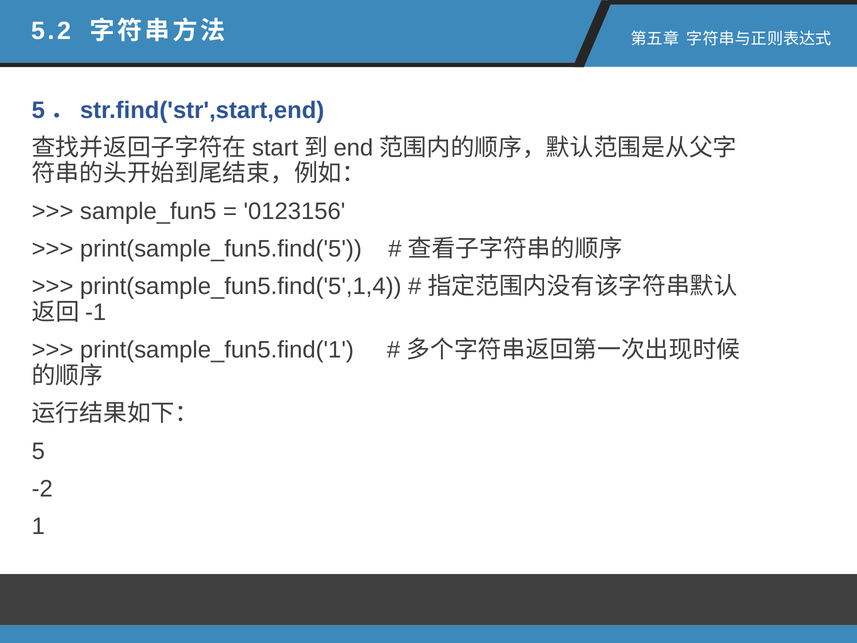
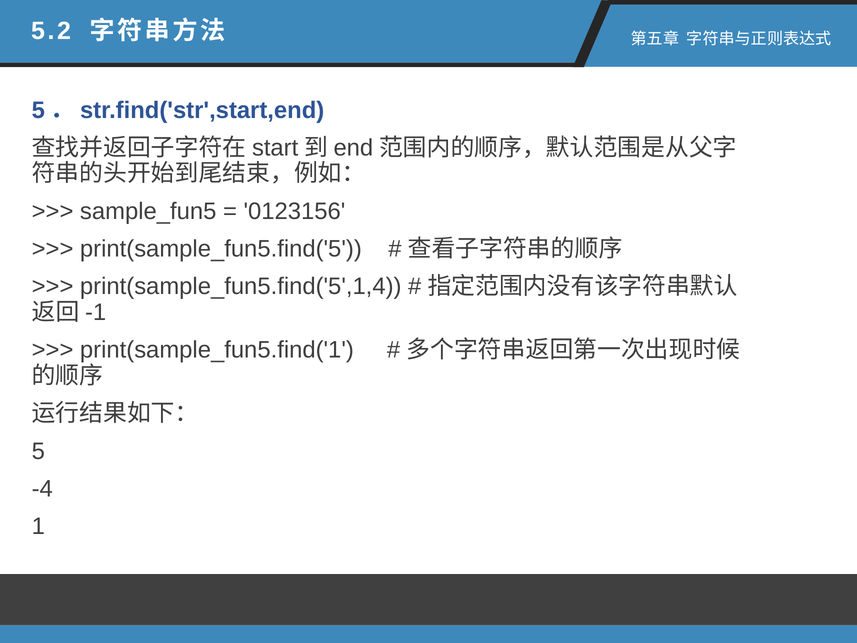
-2: -2 -> -4
